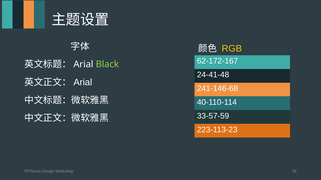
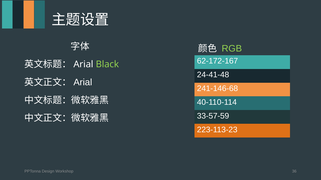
RGB colour: yellow -> light green
